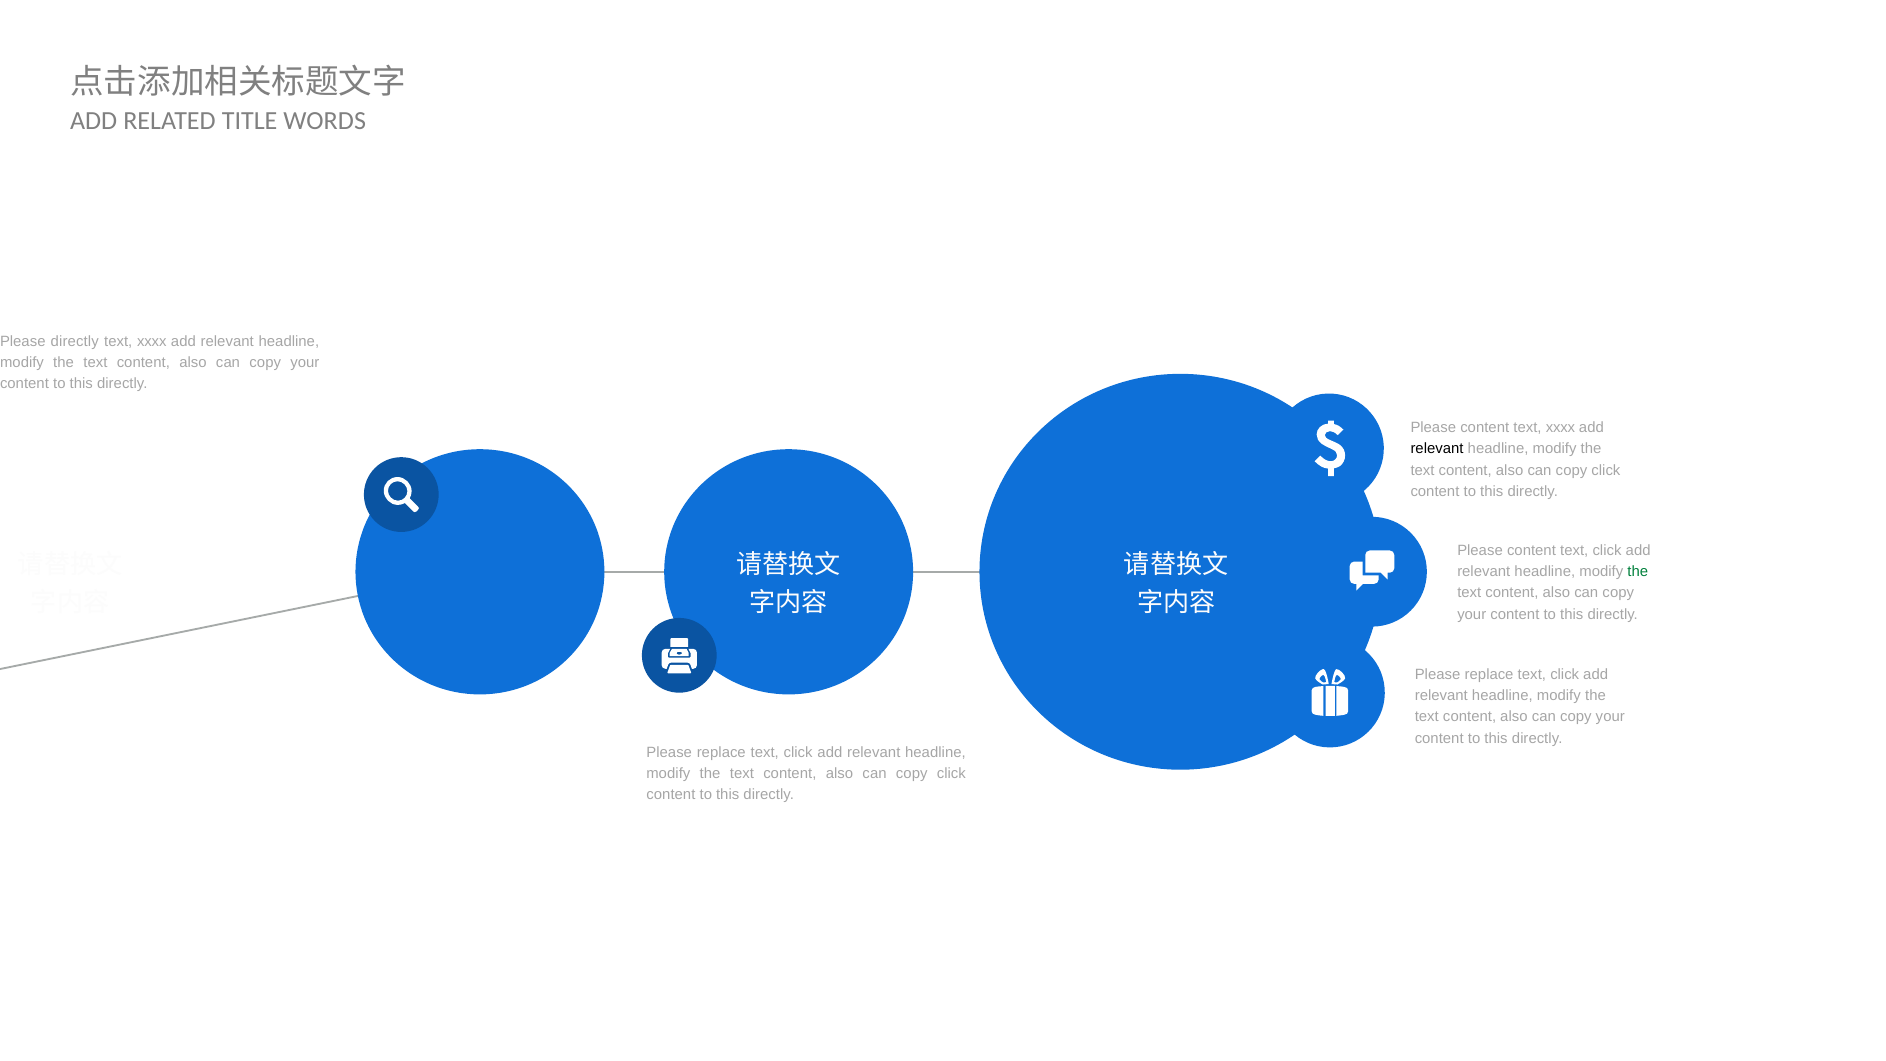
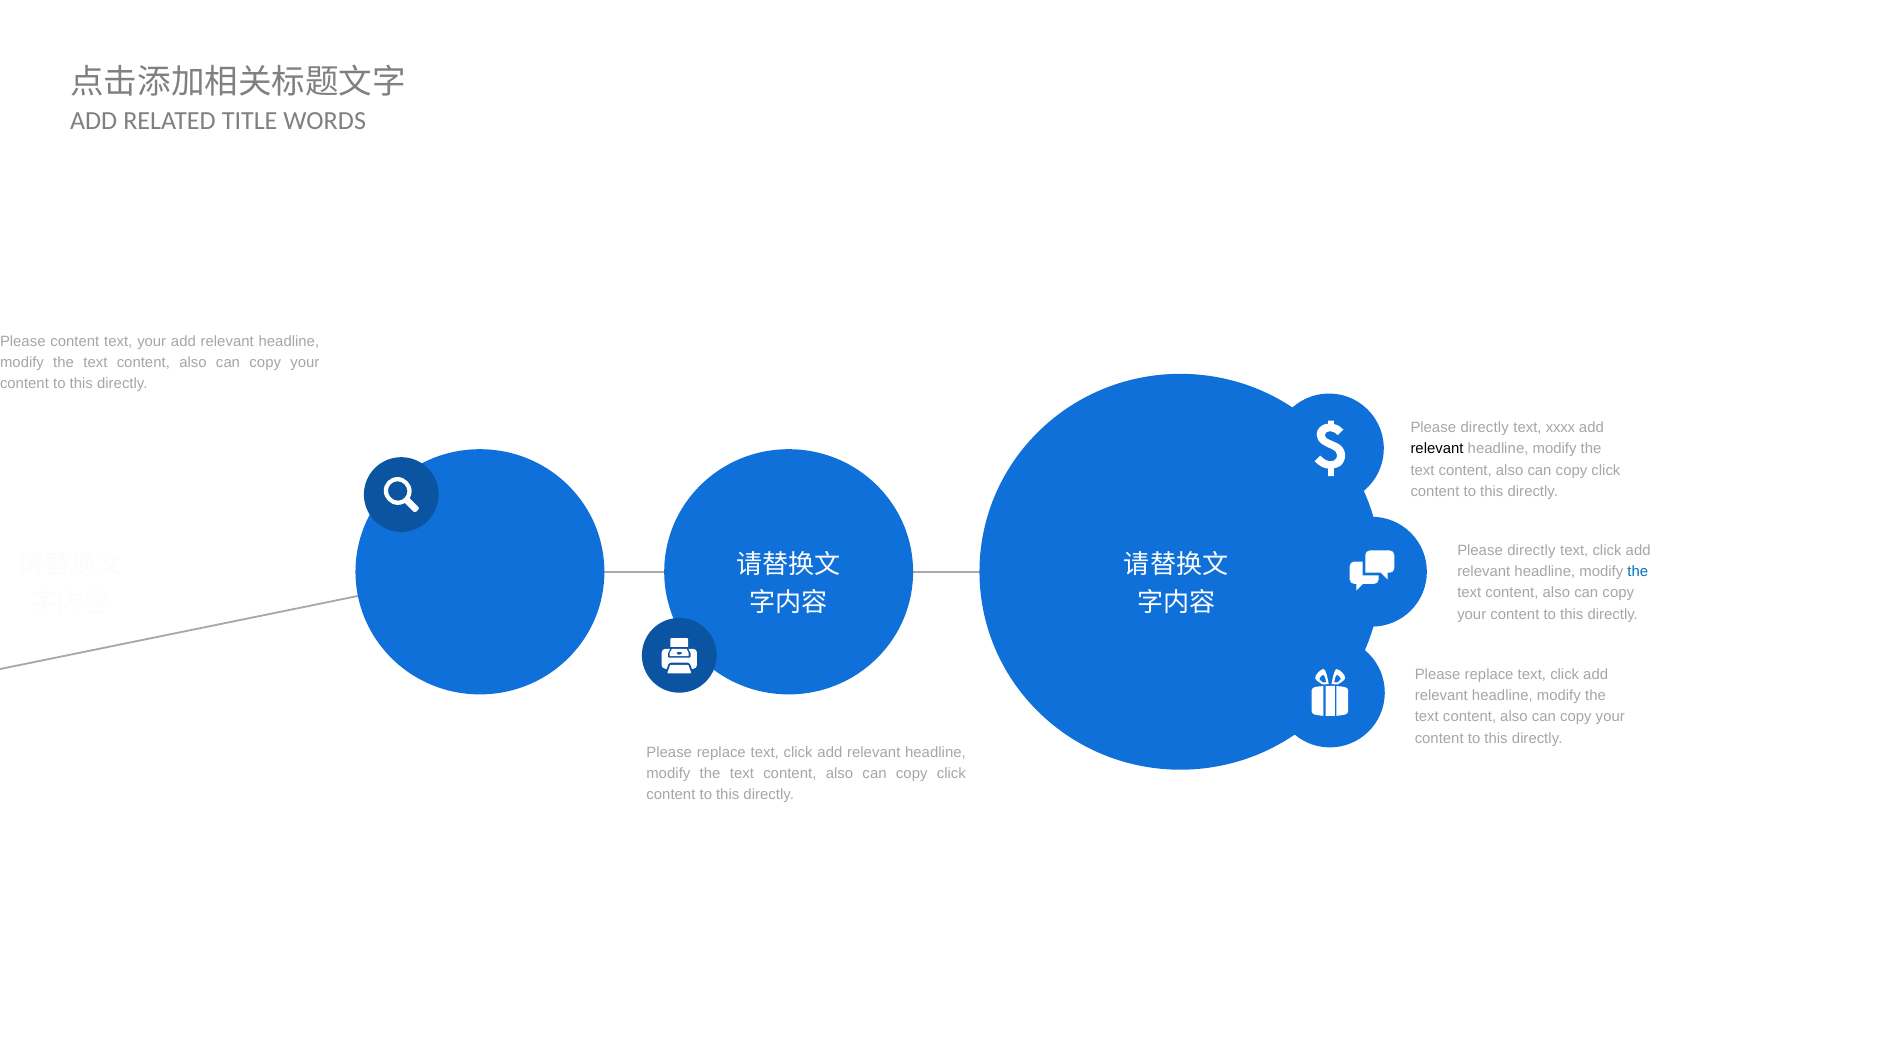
Please directly: directly -> content
xxxx at (152, 341): xxxx -> your
content at (1485, 427): content -> directly
content at (1531, 550): content -> directly
the at (1638, 571) colour: green -> blue
